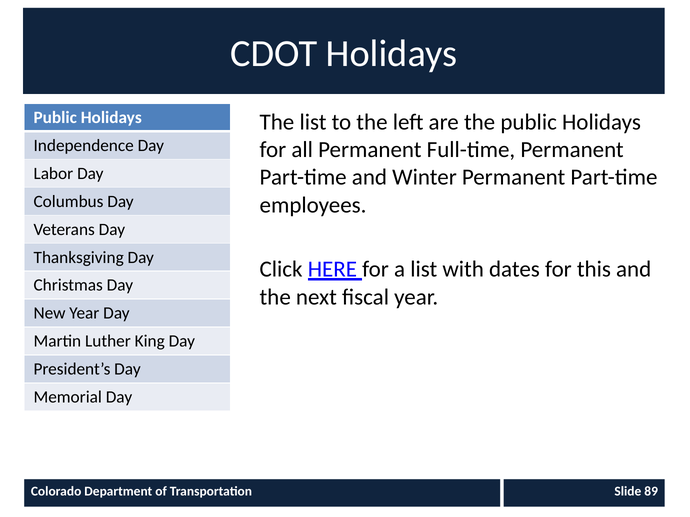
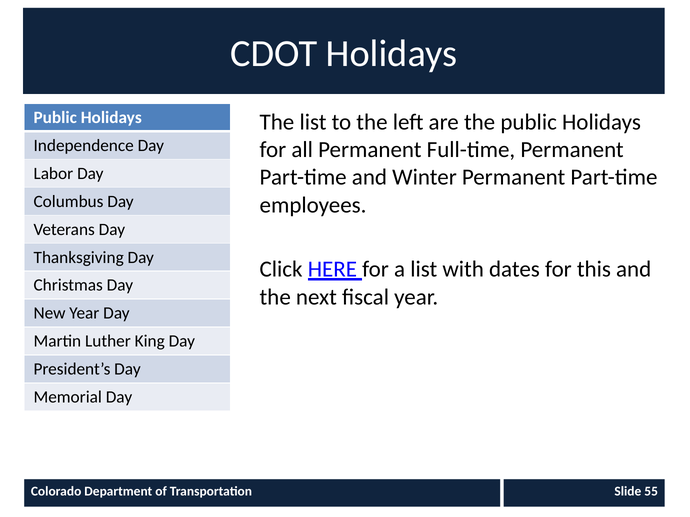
89: 89 -> 55
